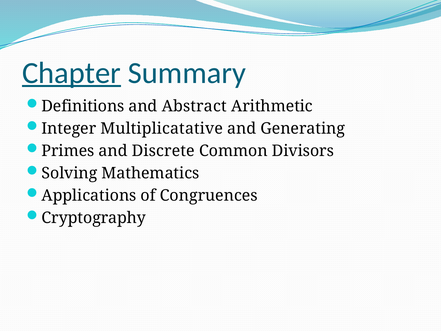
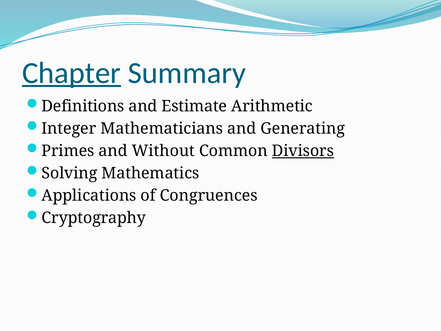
Abstract: Abstract -> Estimate
Multiplicatative: Multiplicatative -> Mathematicians
Discrete: Discrete -> Without
Divisors underline: none -> present
